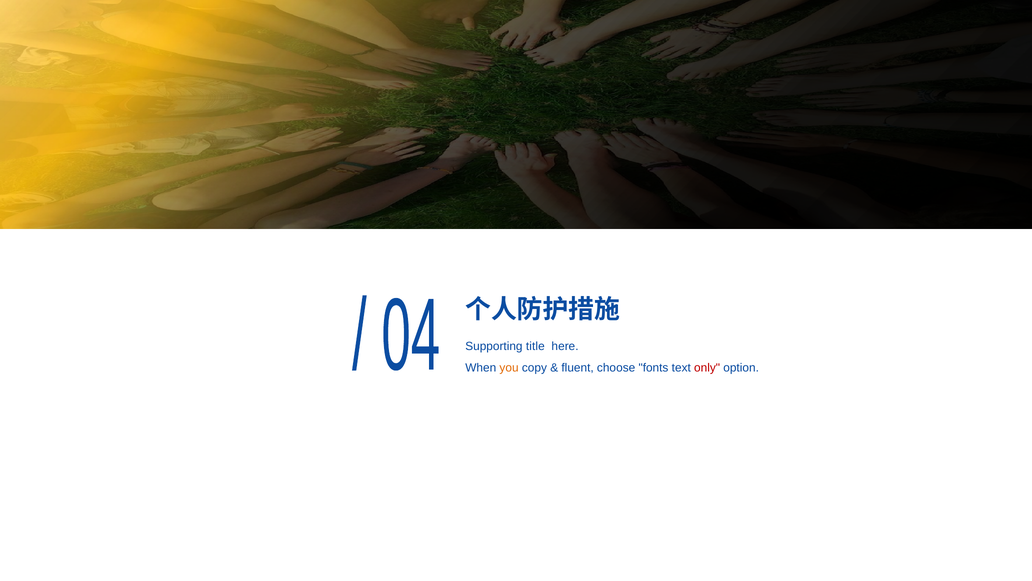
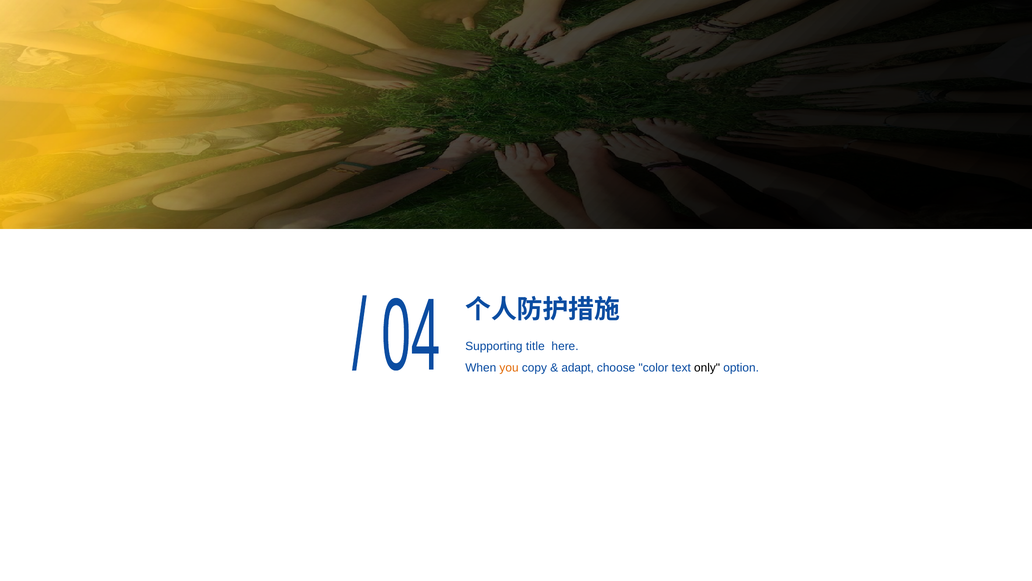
fluent: fluent -> adapt
fonts: fonts -> color
only colour: red -> black
